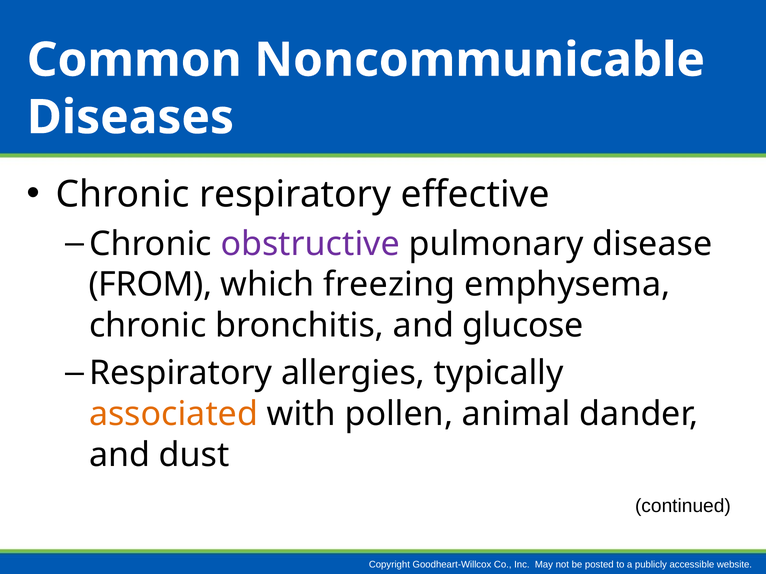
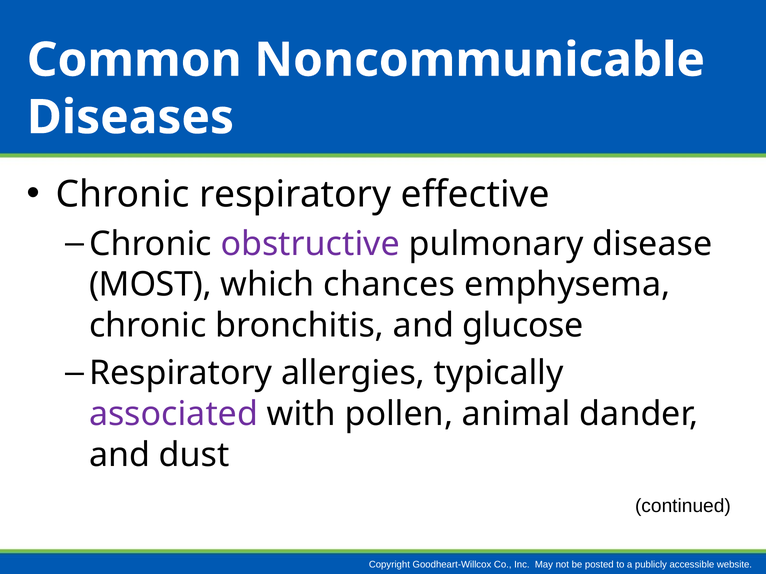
FROM: FROM -> MOST
freezing: freezing -> chances
associated colour: orange -> purple
